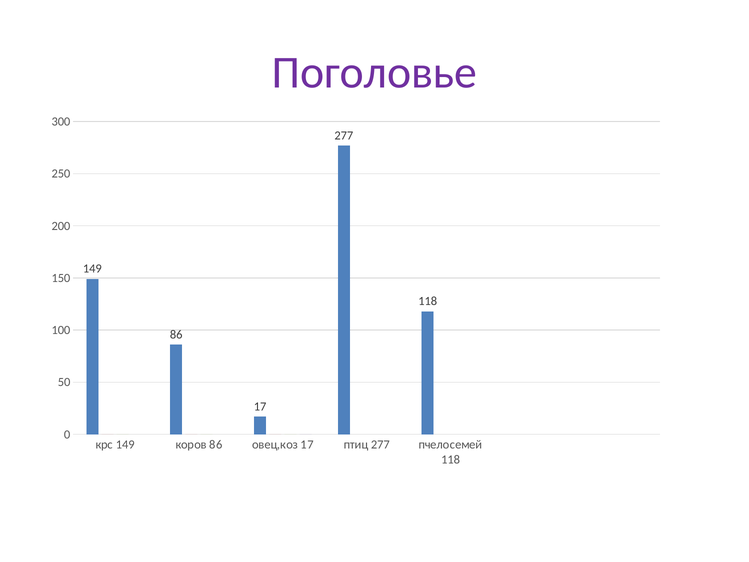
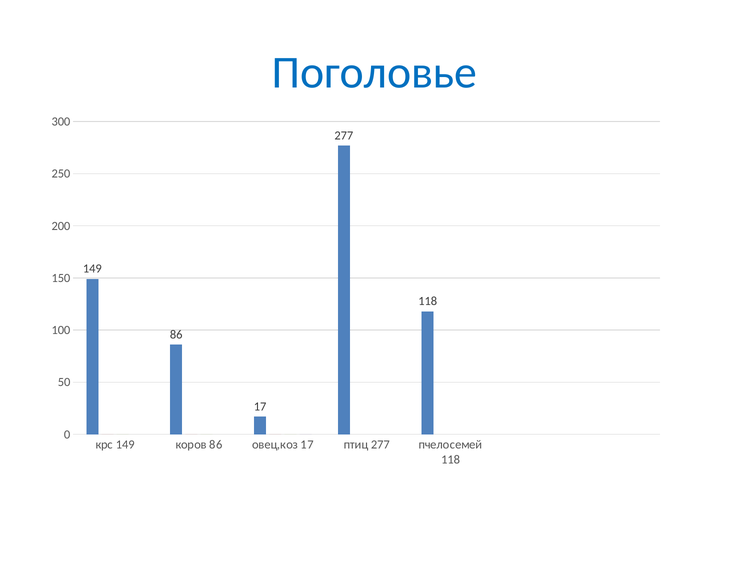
Поголовье colour: purple -> blue
